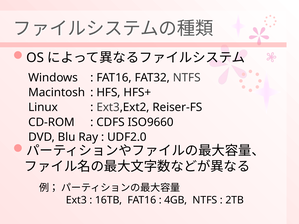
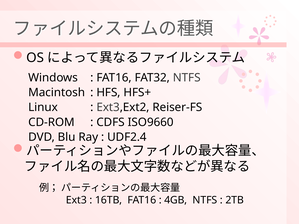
UDF2.0: UDF2.0 -> UDF2.4
